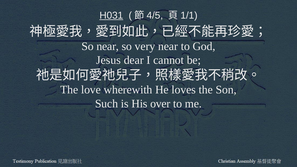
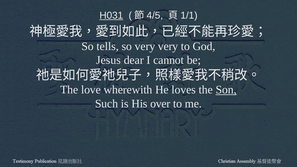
So near: near -> tells
very near: near -> very
Son underline: none -> present
